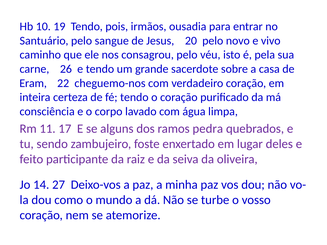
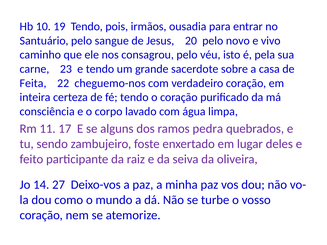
26: 26 -> 23
Eram: Eram -> Feita
